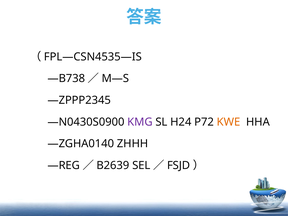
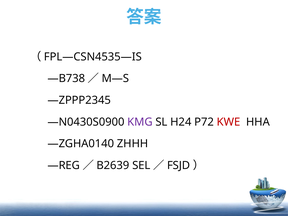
KWE colour: orange -> red
